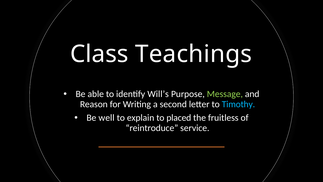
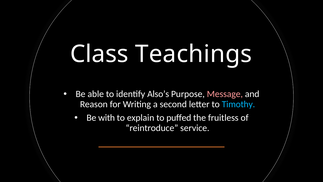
Will’s: Will’s -> Also’s
Message colour: light green -> pink
well: well -> with
placed: placed -> puffed
